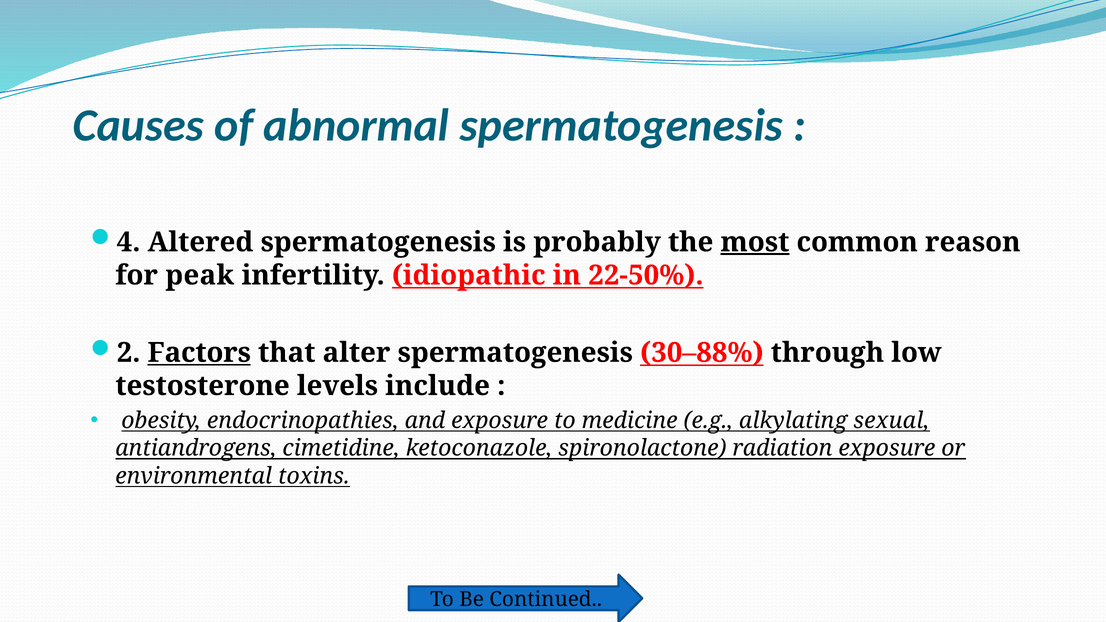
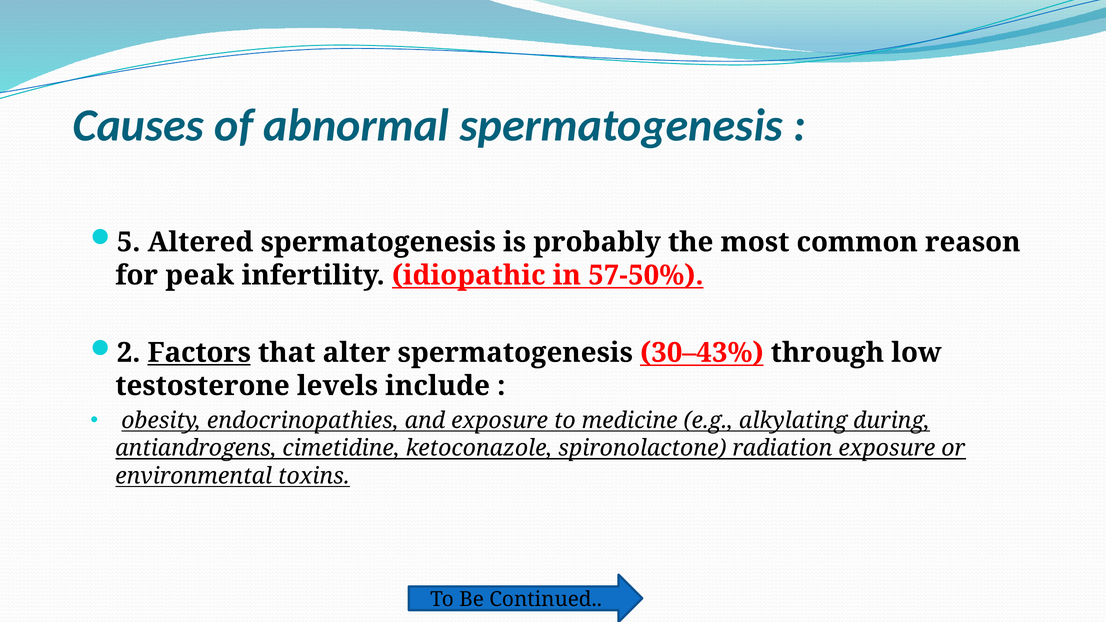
4: 4 -> 5
most underline: present -> none
22-50%: 22-50% -> 57-50%
30–88%: 30–88% -> 30–43%
sexual: sexual -> during
